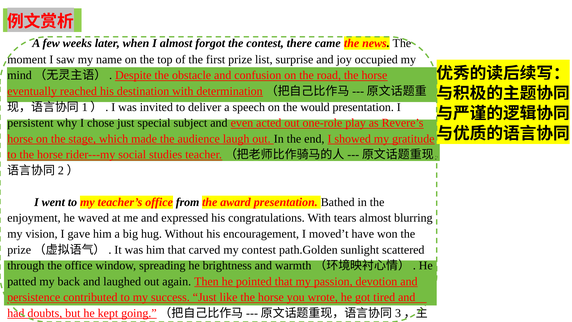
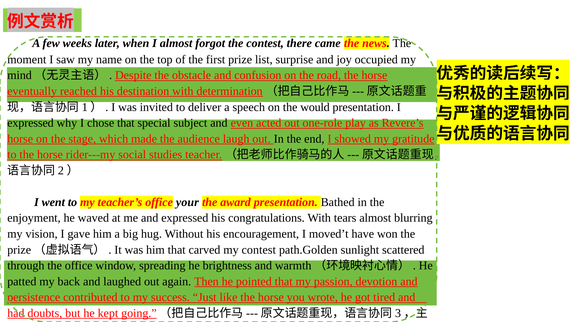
persistent at (30, 123): persistent -> expressed
chose just: just -> that
from: from -> your
